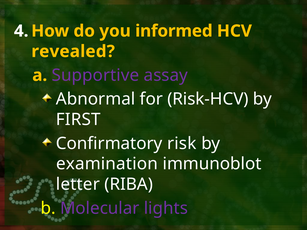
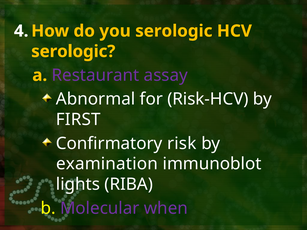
you informed: informed -> serologic
revealed at (73, 51): revealed -> serologic
Supportive: Supportive -> Restaurant
letter: letter -> lights
lights: lights -> when
